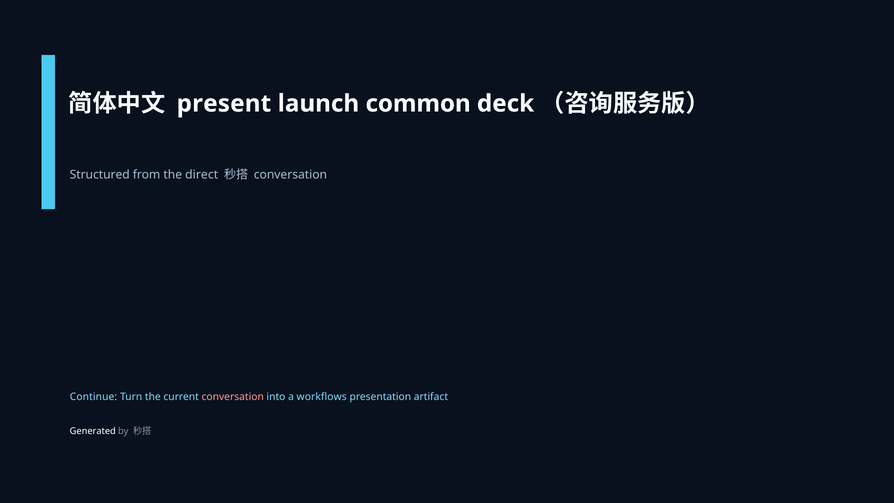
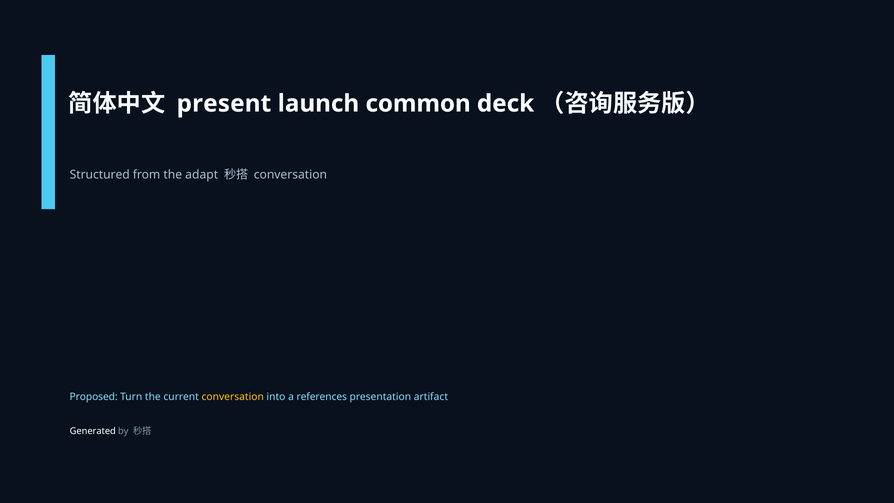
direct: direct -> adapt
Continue: Continue -> Proposed
conversation at (233, 397) colour: pink -> yellow
workflows: workflows -> references
